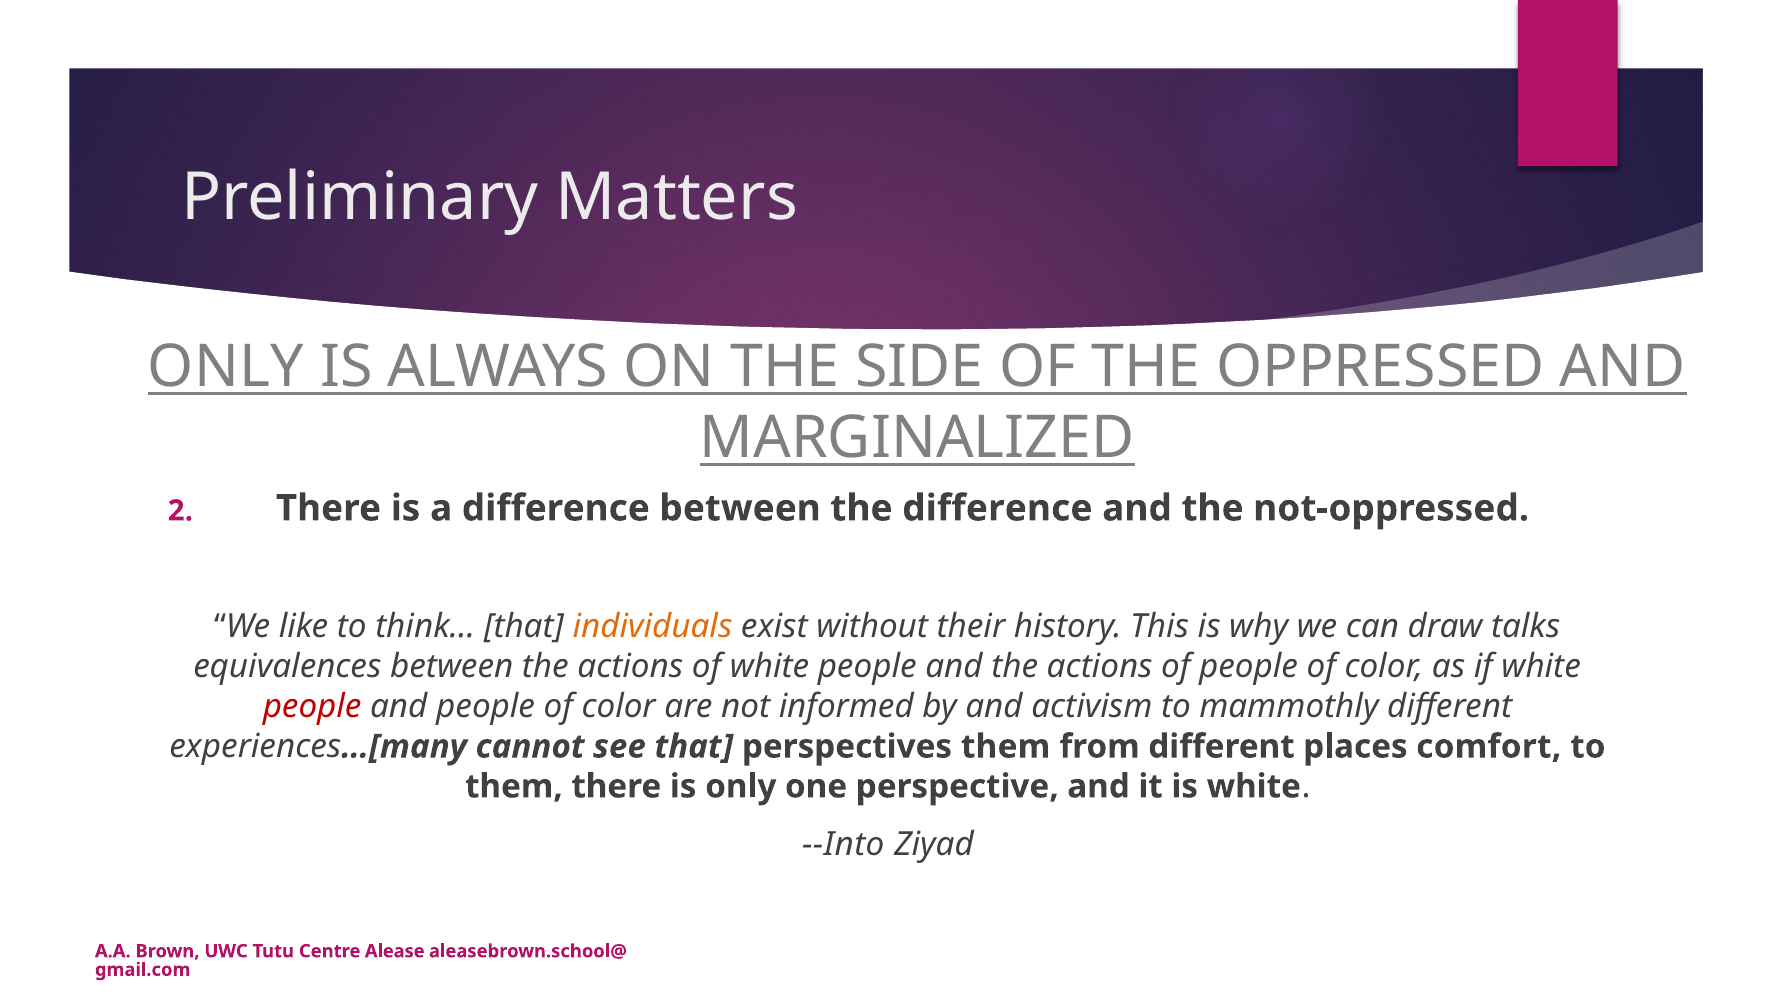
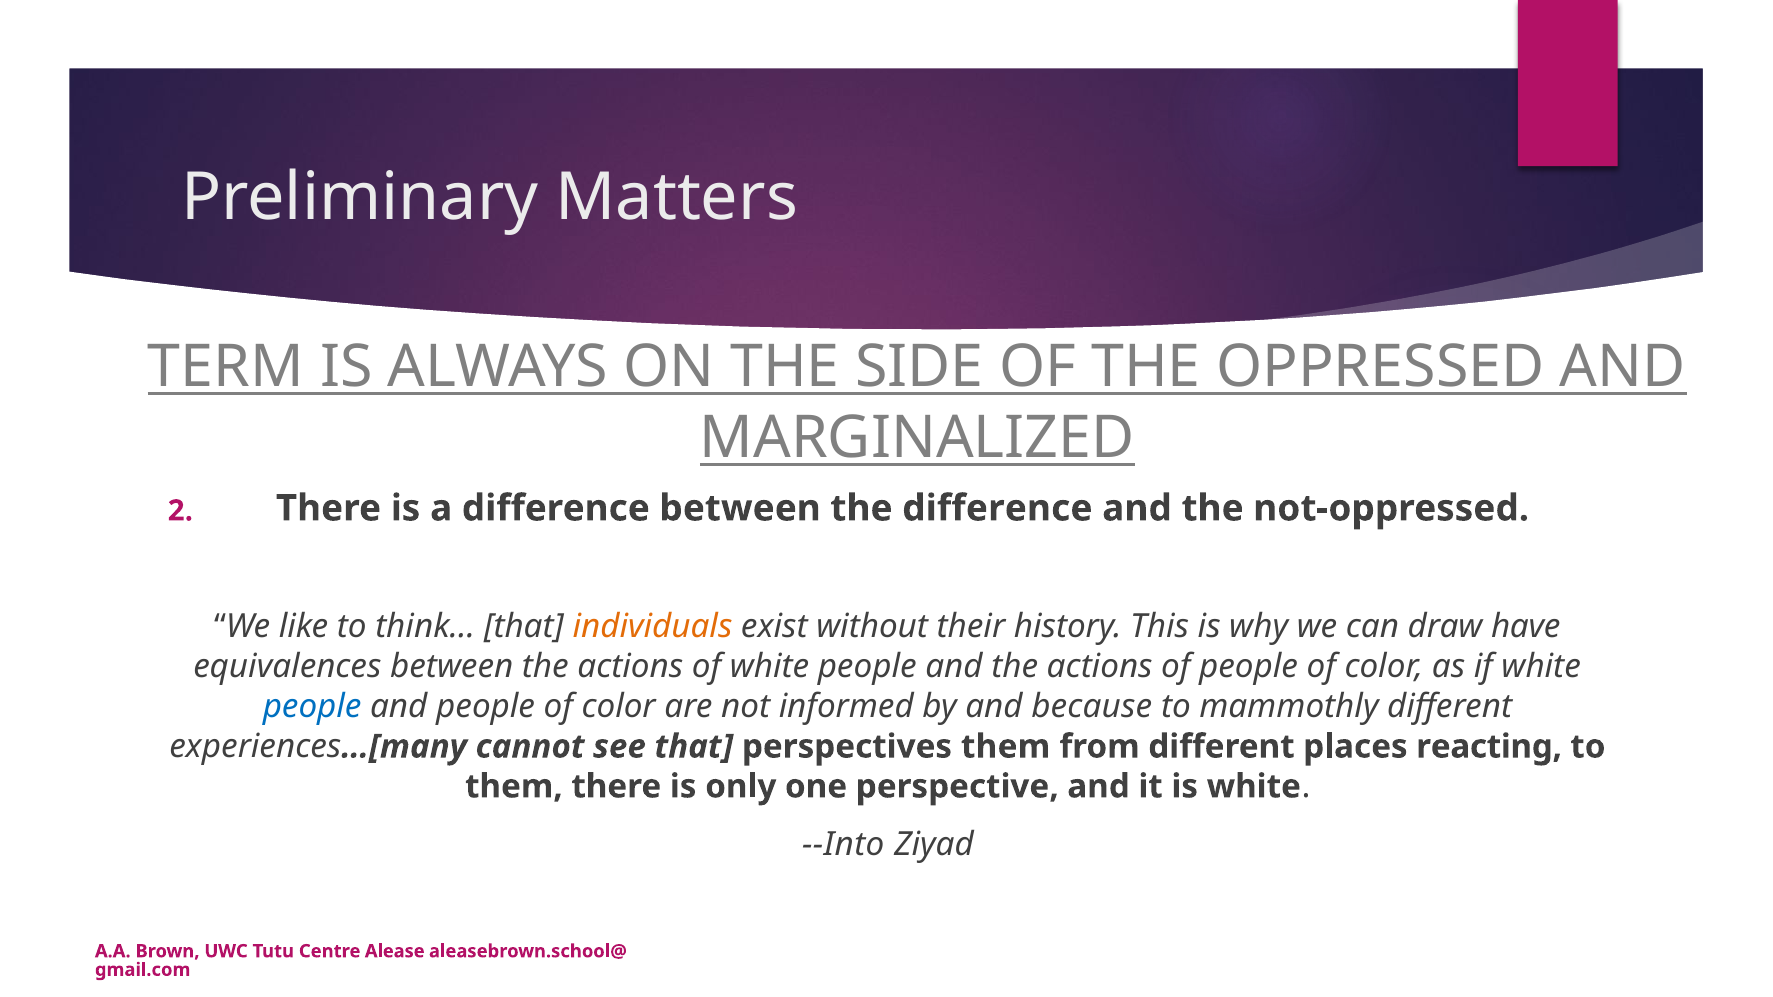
ONLY at (226, 367): ONLY -> TERM
talks: talks -> have
people at (312, 707) colour: red -> blue
activism: activism -> because
comfort: comfort -> reacting
